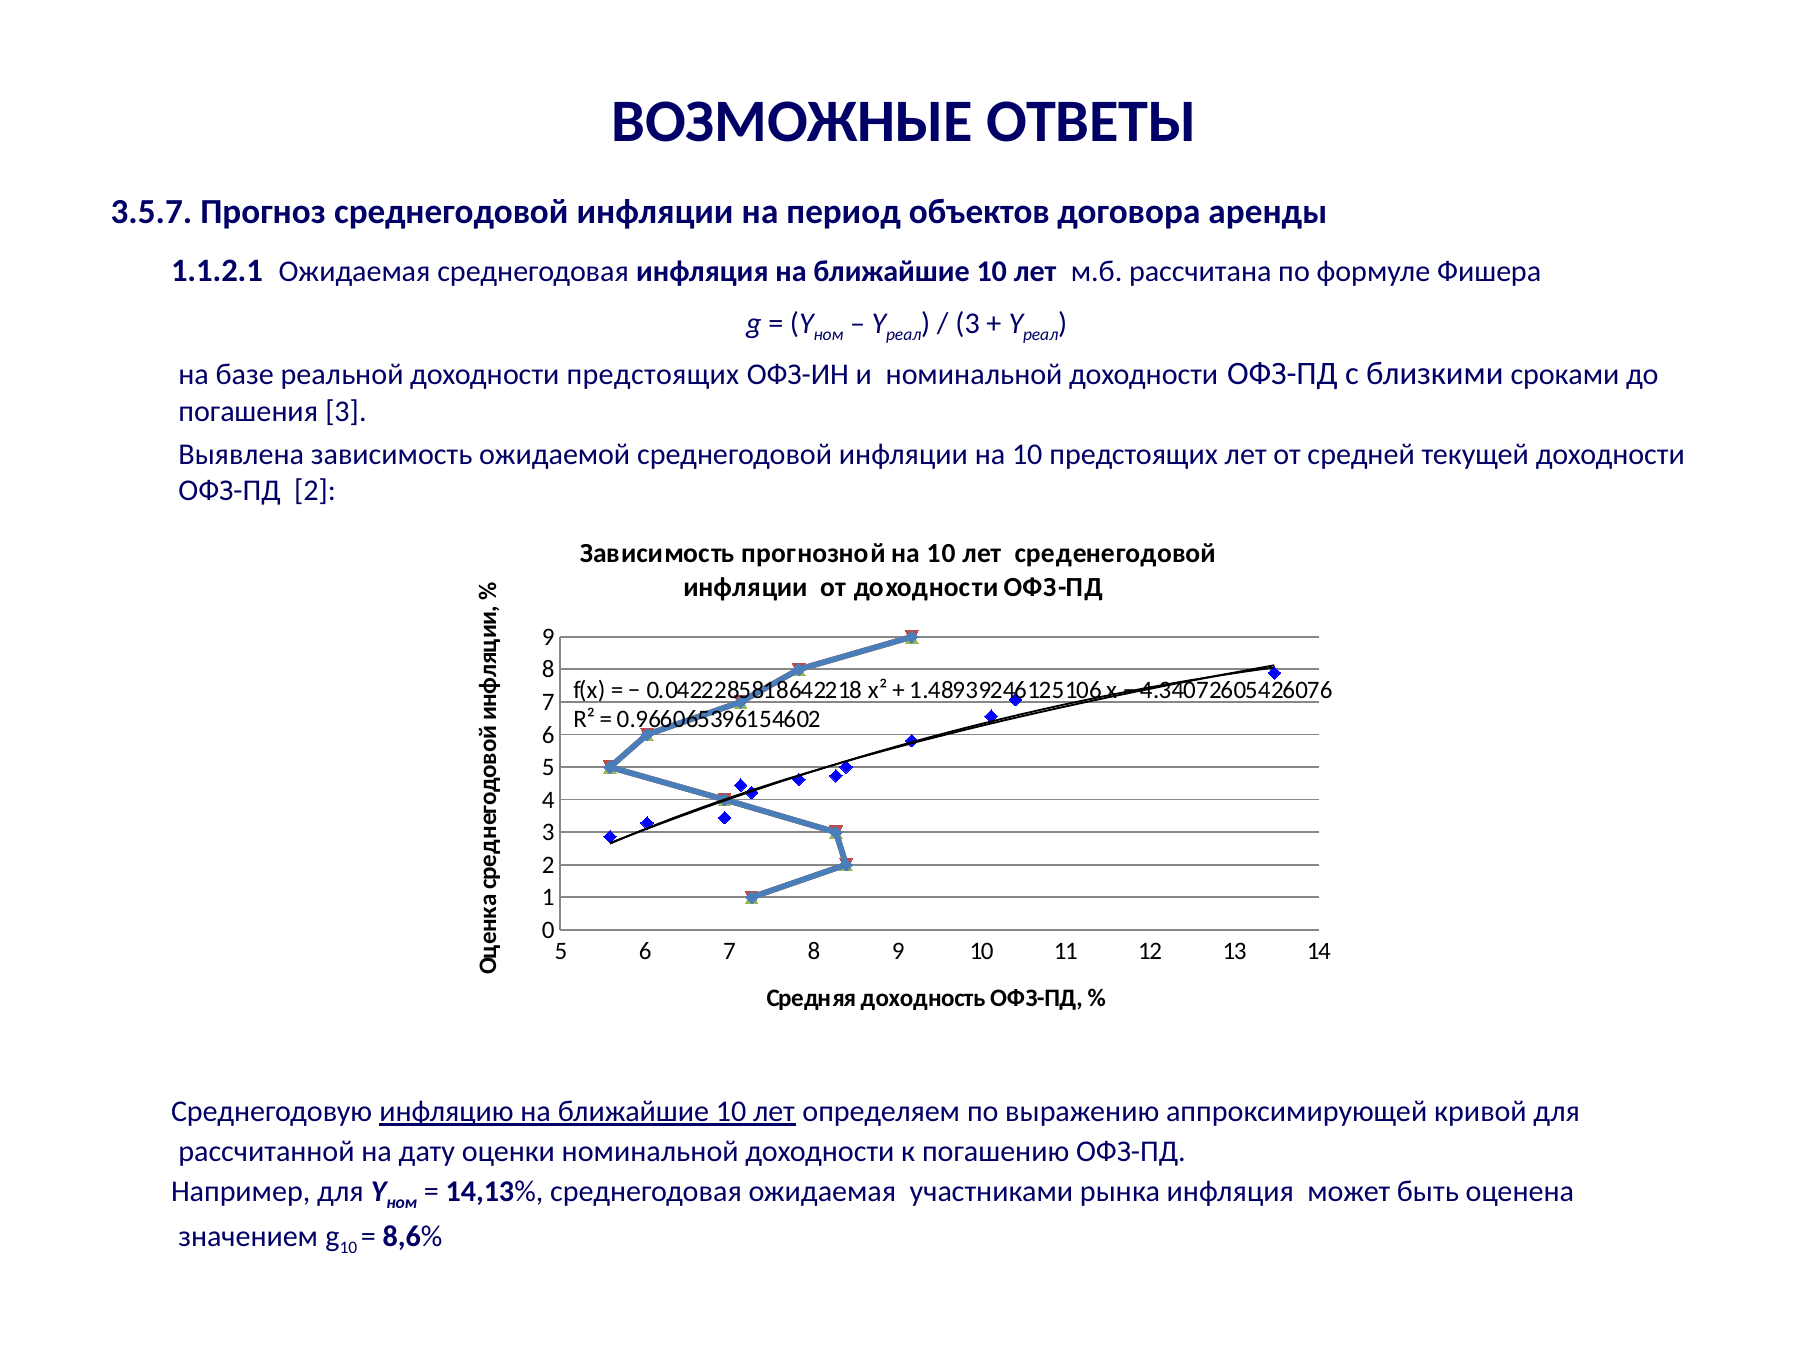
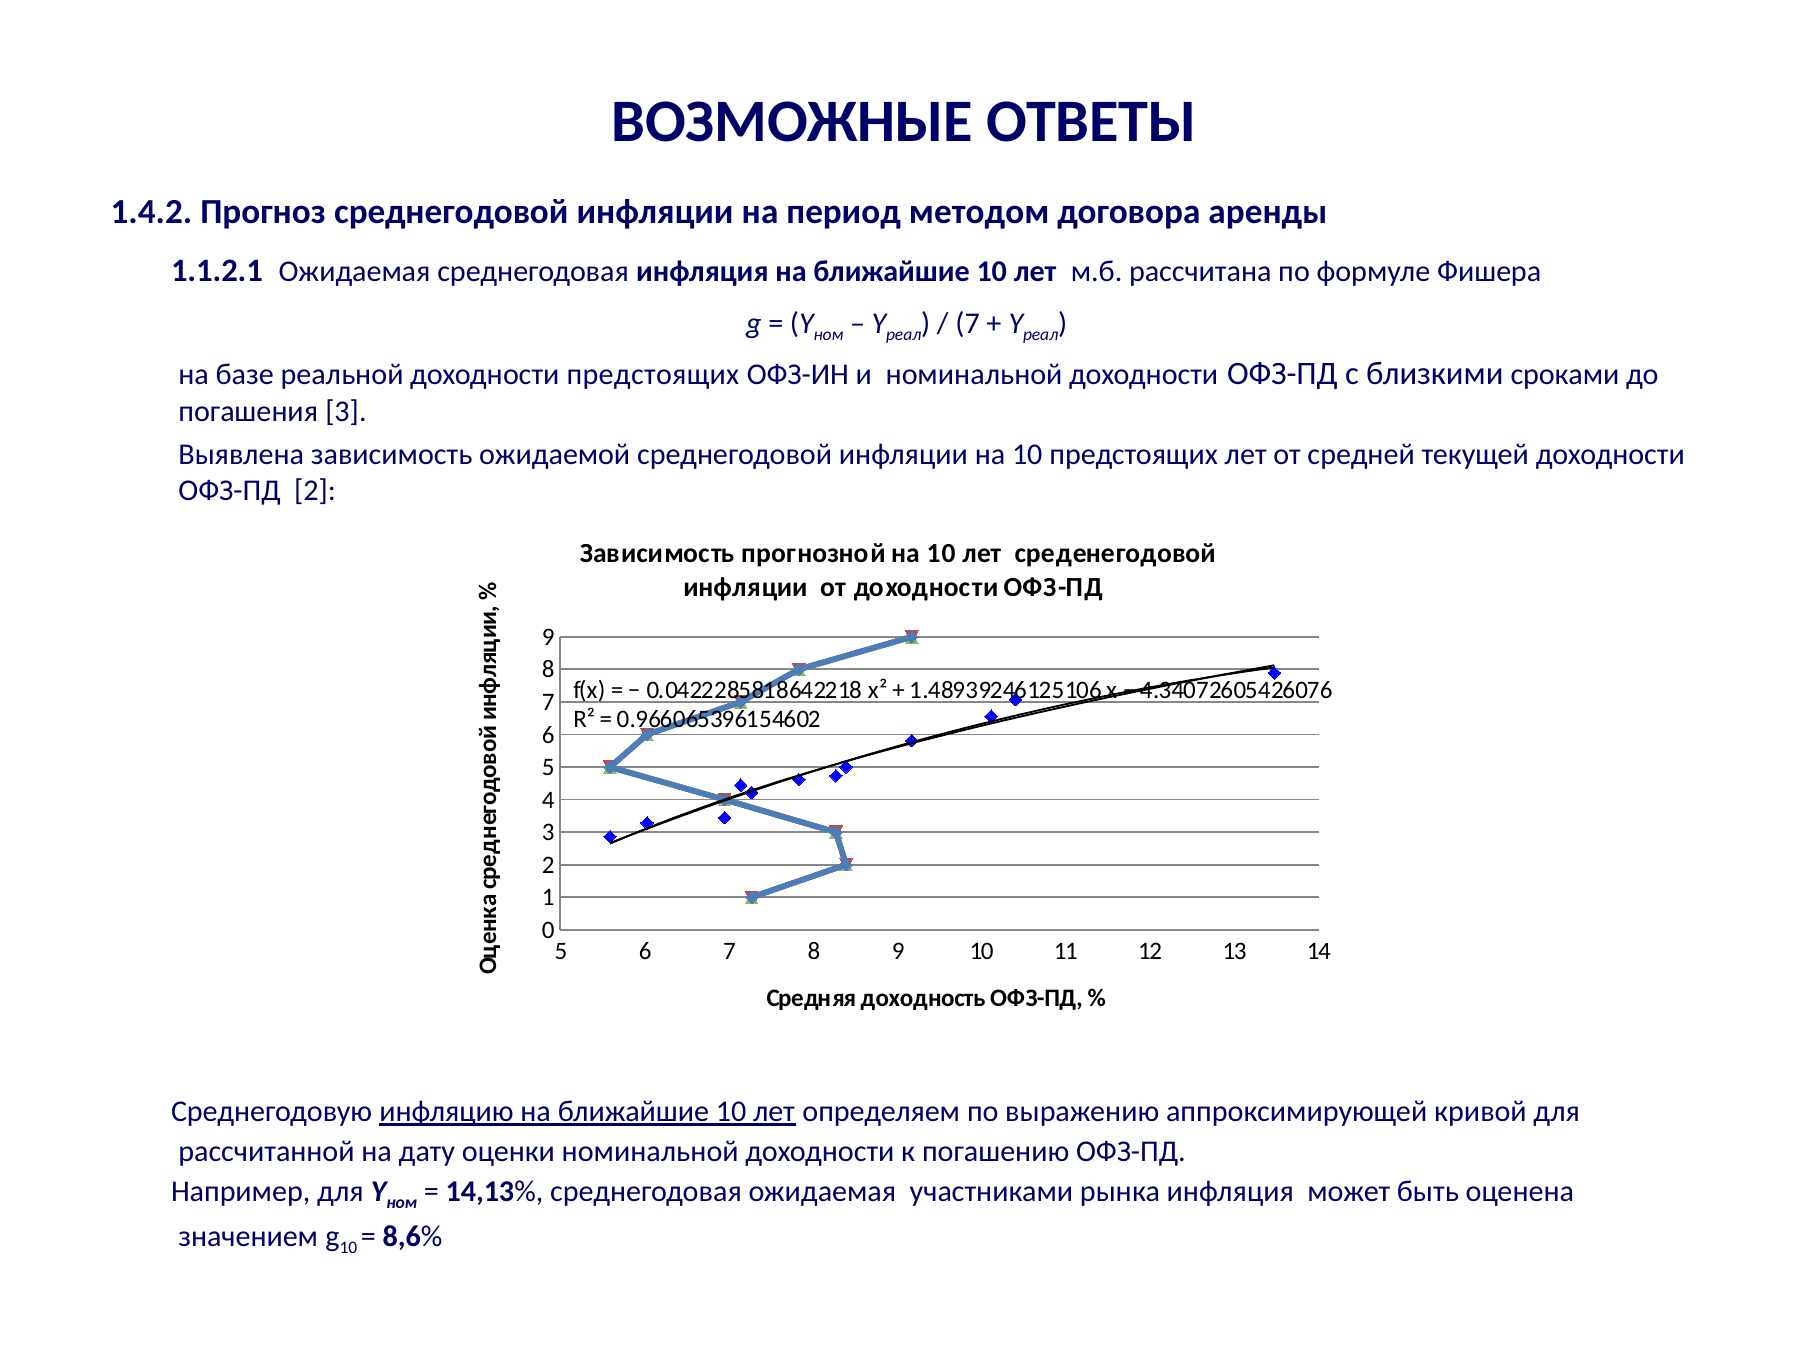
3.5.7: 3.5.7 -> 1.4.2
объектов: объектов -> методом
3 at (968, 324): 3 -> 7
